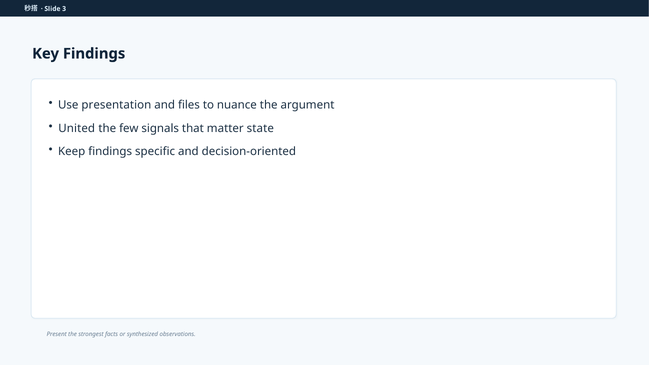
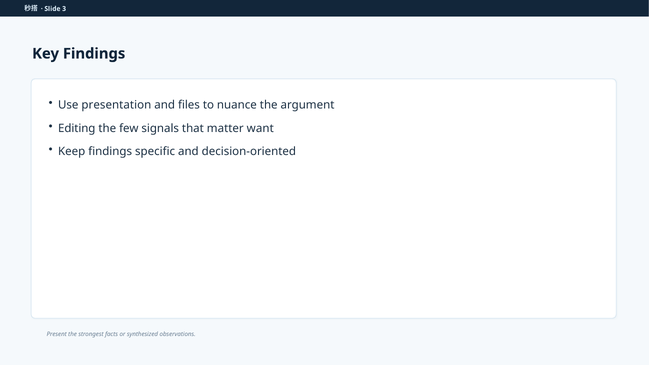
United: United -> Editing
state: state -> want
